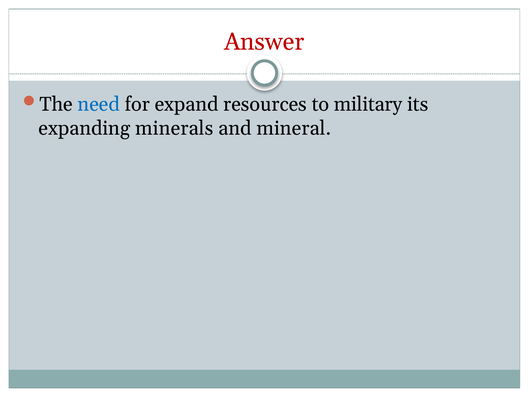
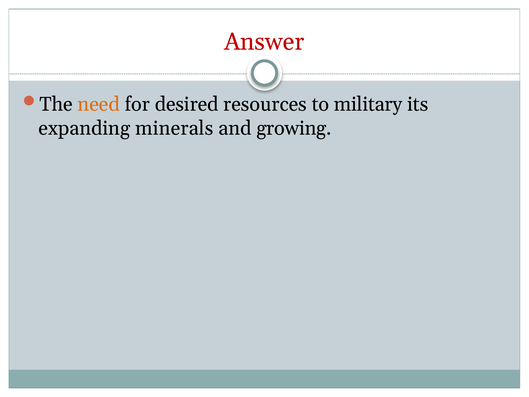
need colour: blue -> orange
expand: expand -> desired
mineral: mineral -> growing
